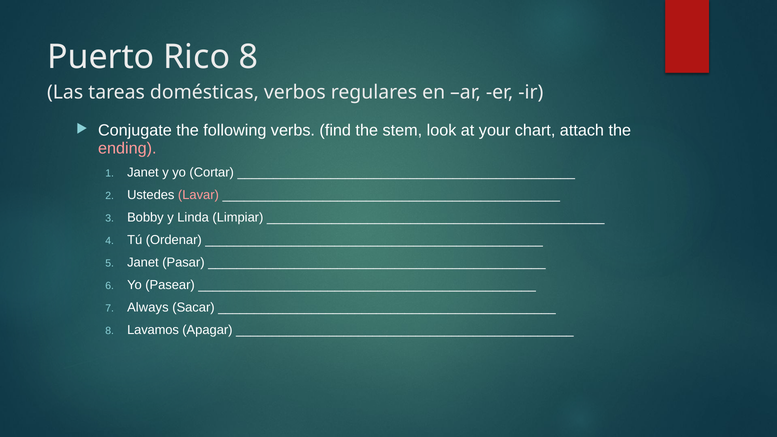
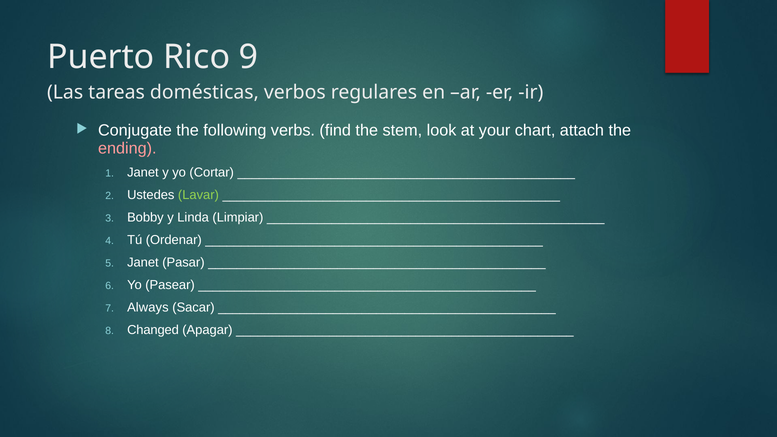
Rico 8: 8 -> 9
Lavar colour: pink -> light green
Lavamos: Lavamos -> Changed
